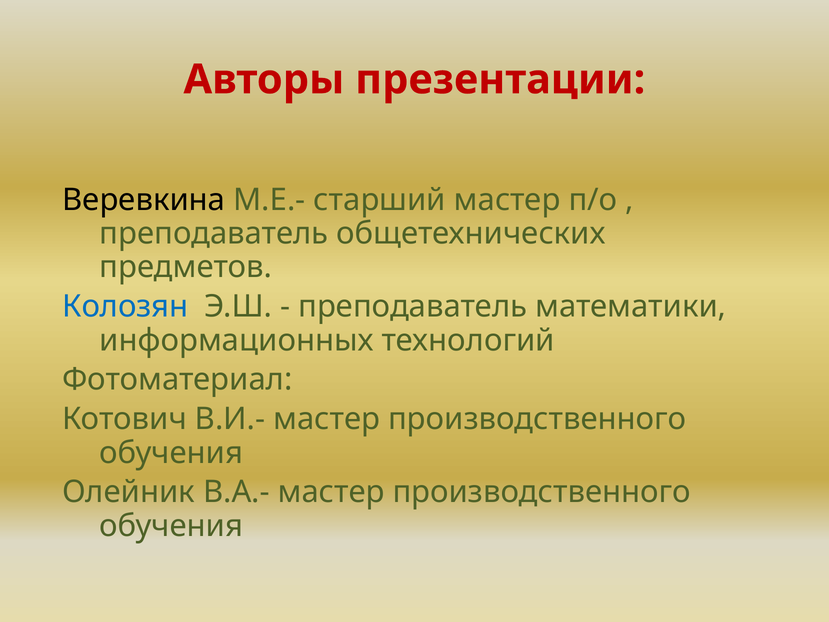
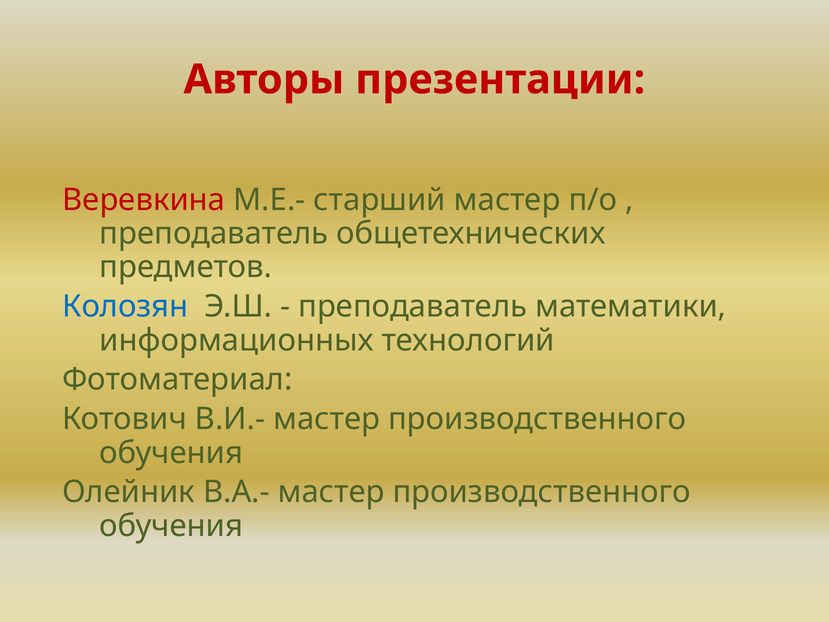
Веревкина colour: black -> red
